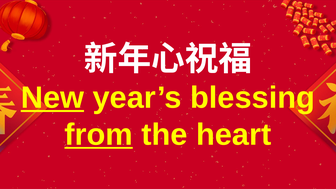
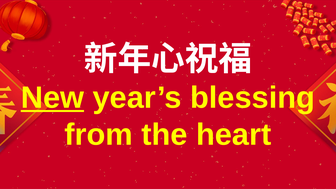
from underline: present -> none
